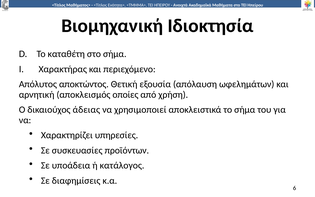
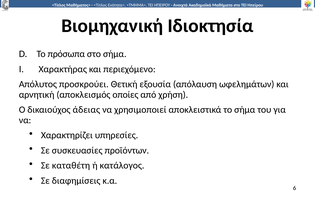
καταθέτη: καταθέτη -> πρόσωπα
αποκτώντος: αποκτώντος -> προσκρούει
υποάδεια: υποάδεια -> καταθέτη
